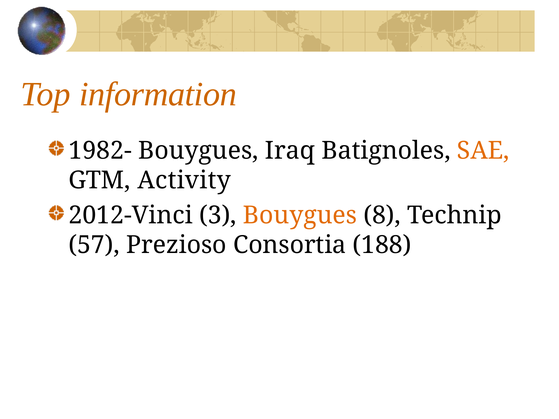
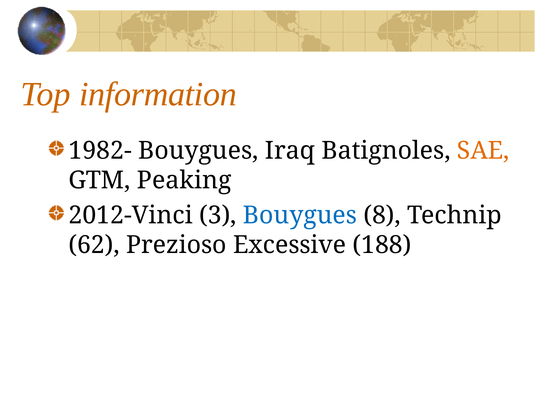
Activity: Activity -> Peaking
Bouygues at (300, 215) colour: orange -> blue
57: 57 -> 62
Consortia: Consortia -> Excessive
